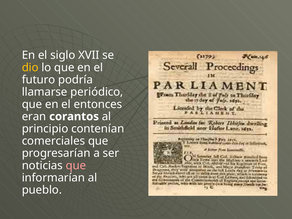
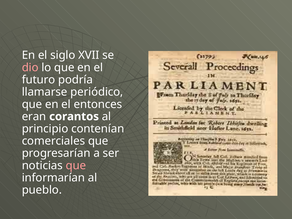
dio colour: yellow -> pink
